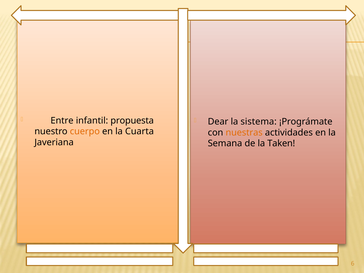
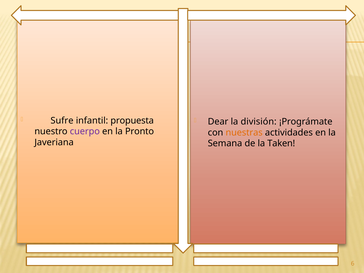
Entre: Entre -> Sufre
sistema: sistema -> división
cuerpo colour: orange -> purple
Cuarta: Cuarta -> Pronto
